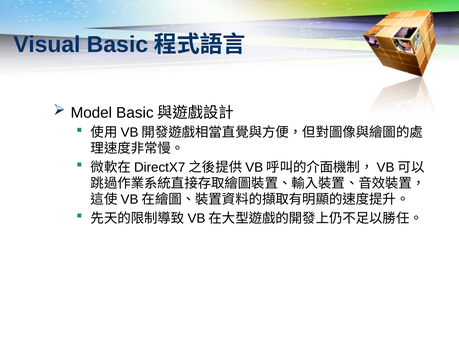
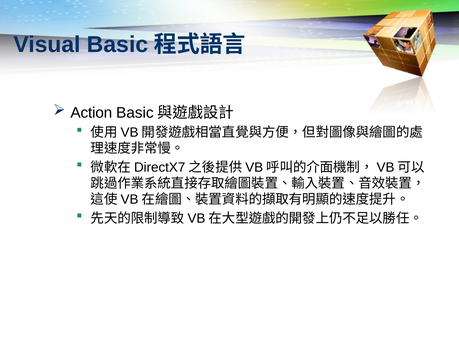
Model: Model -> Action
